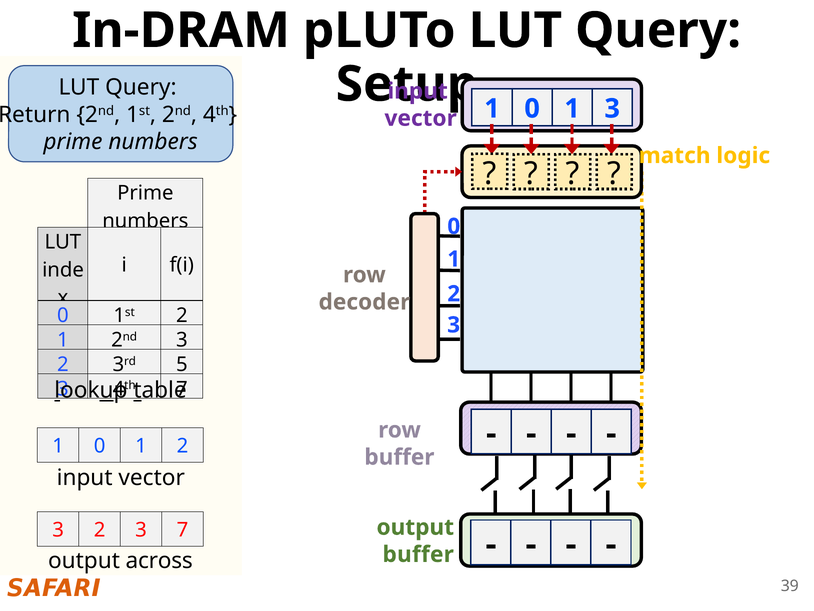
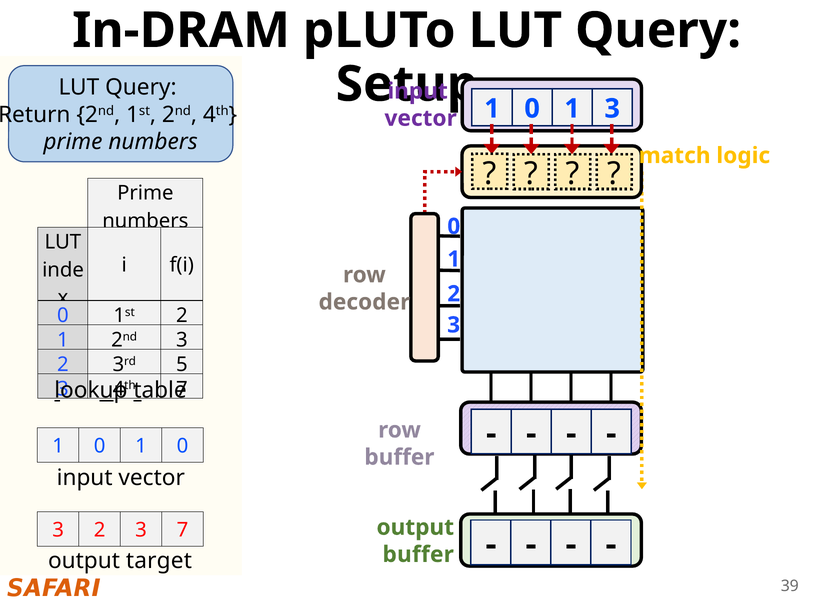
1 0 1 2: 2 -> 0
across: across -> target
